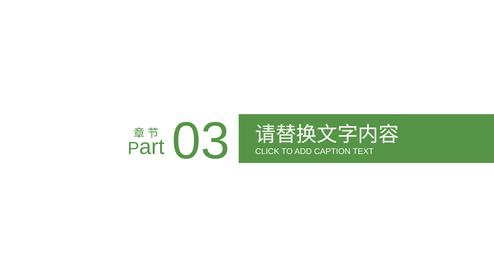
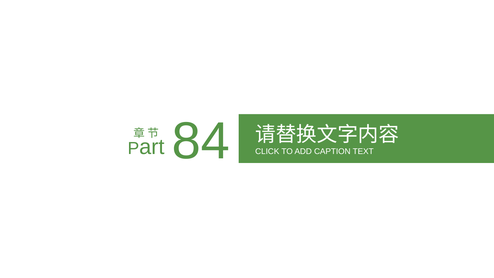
03: 03 -> 84
